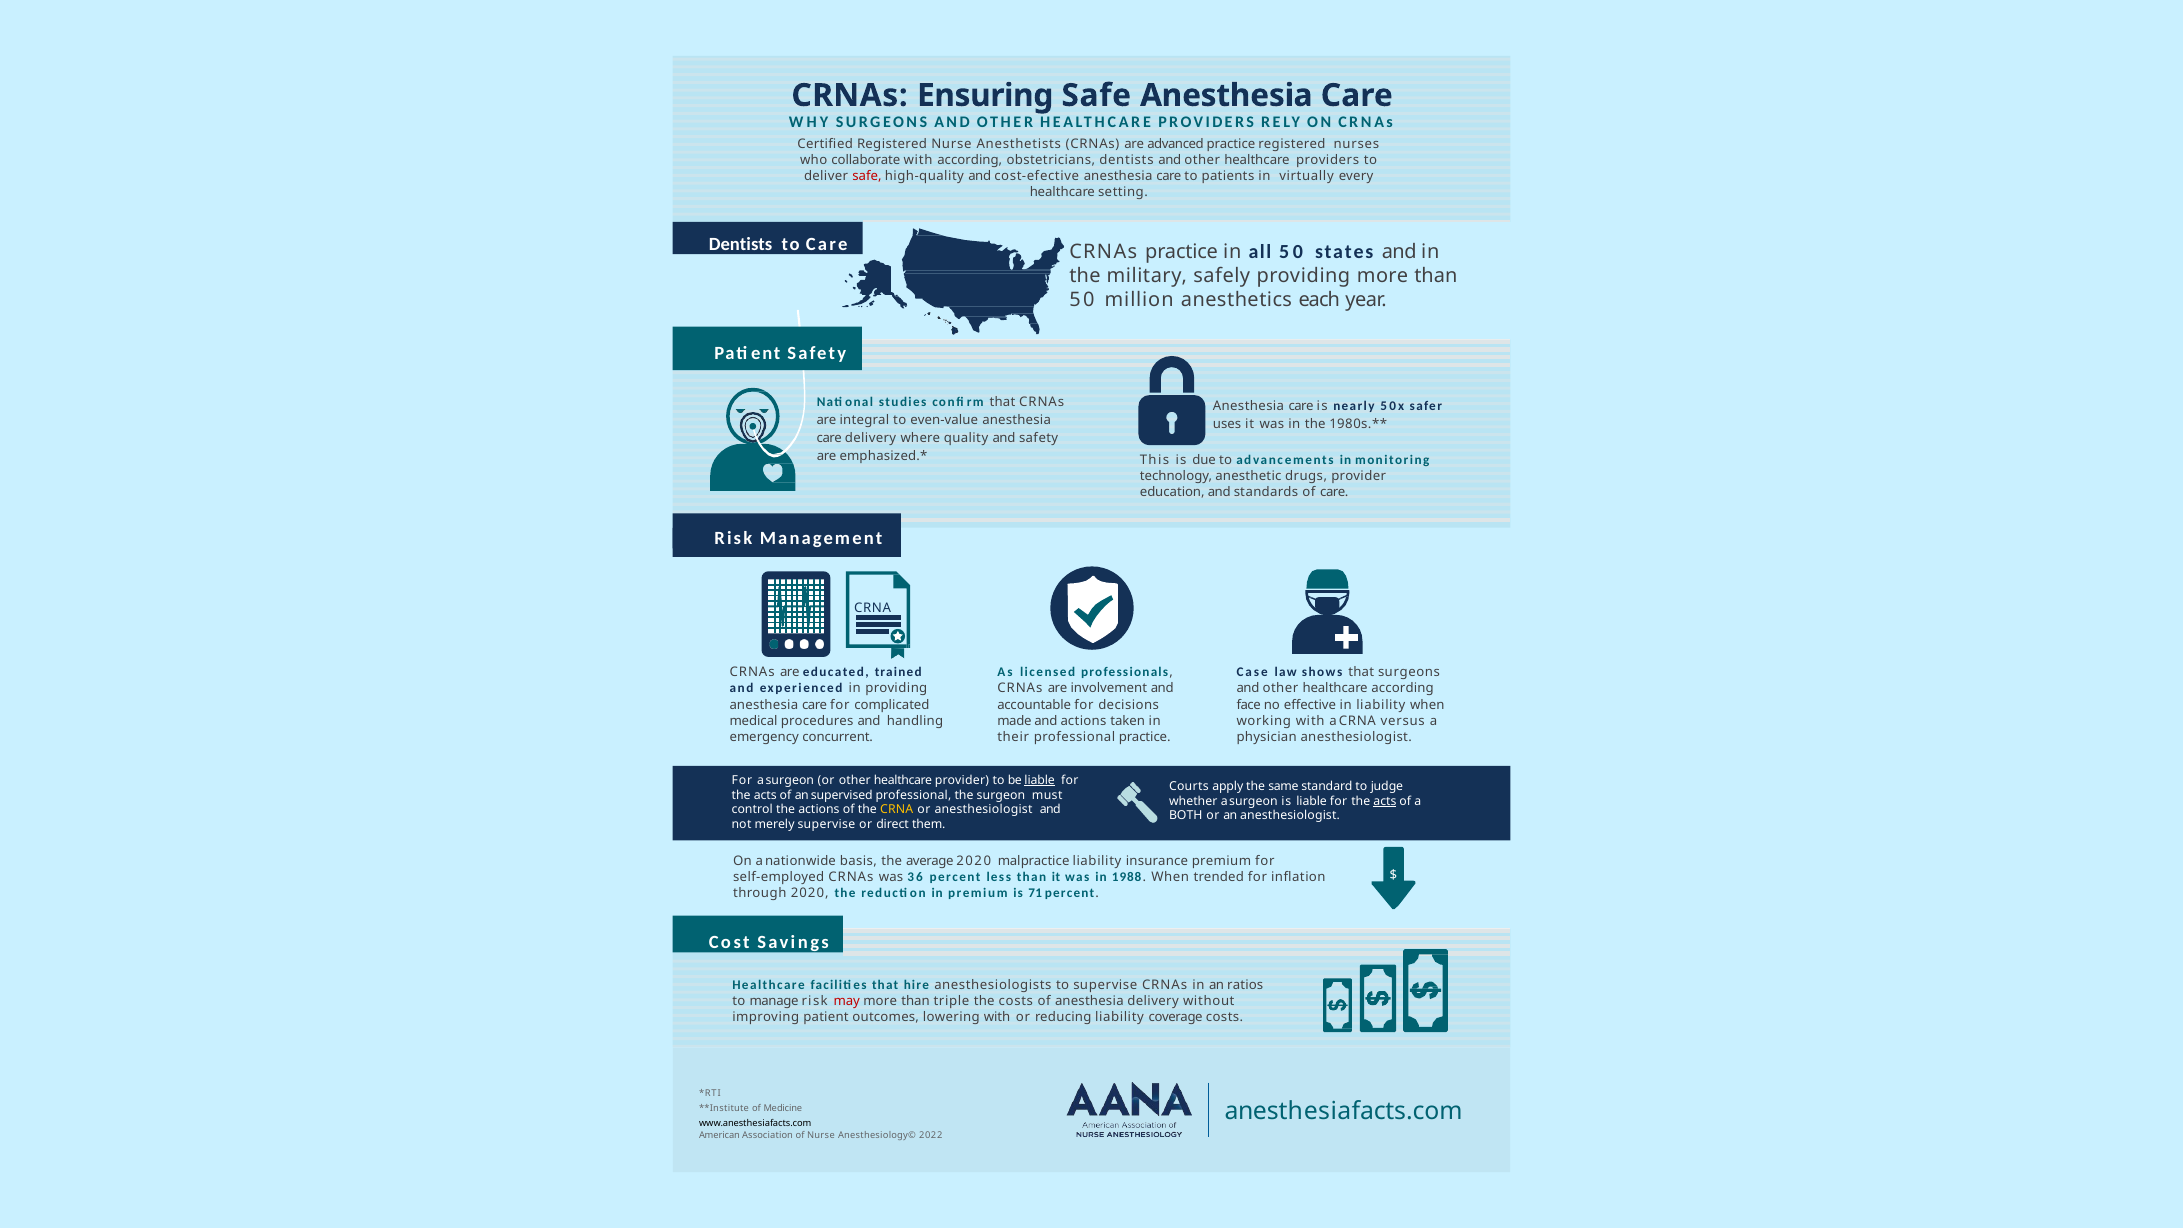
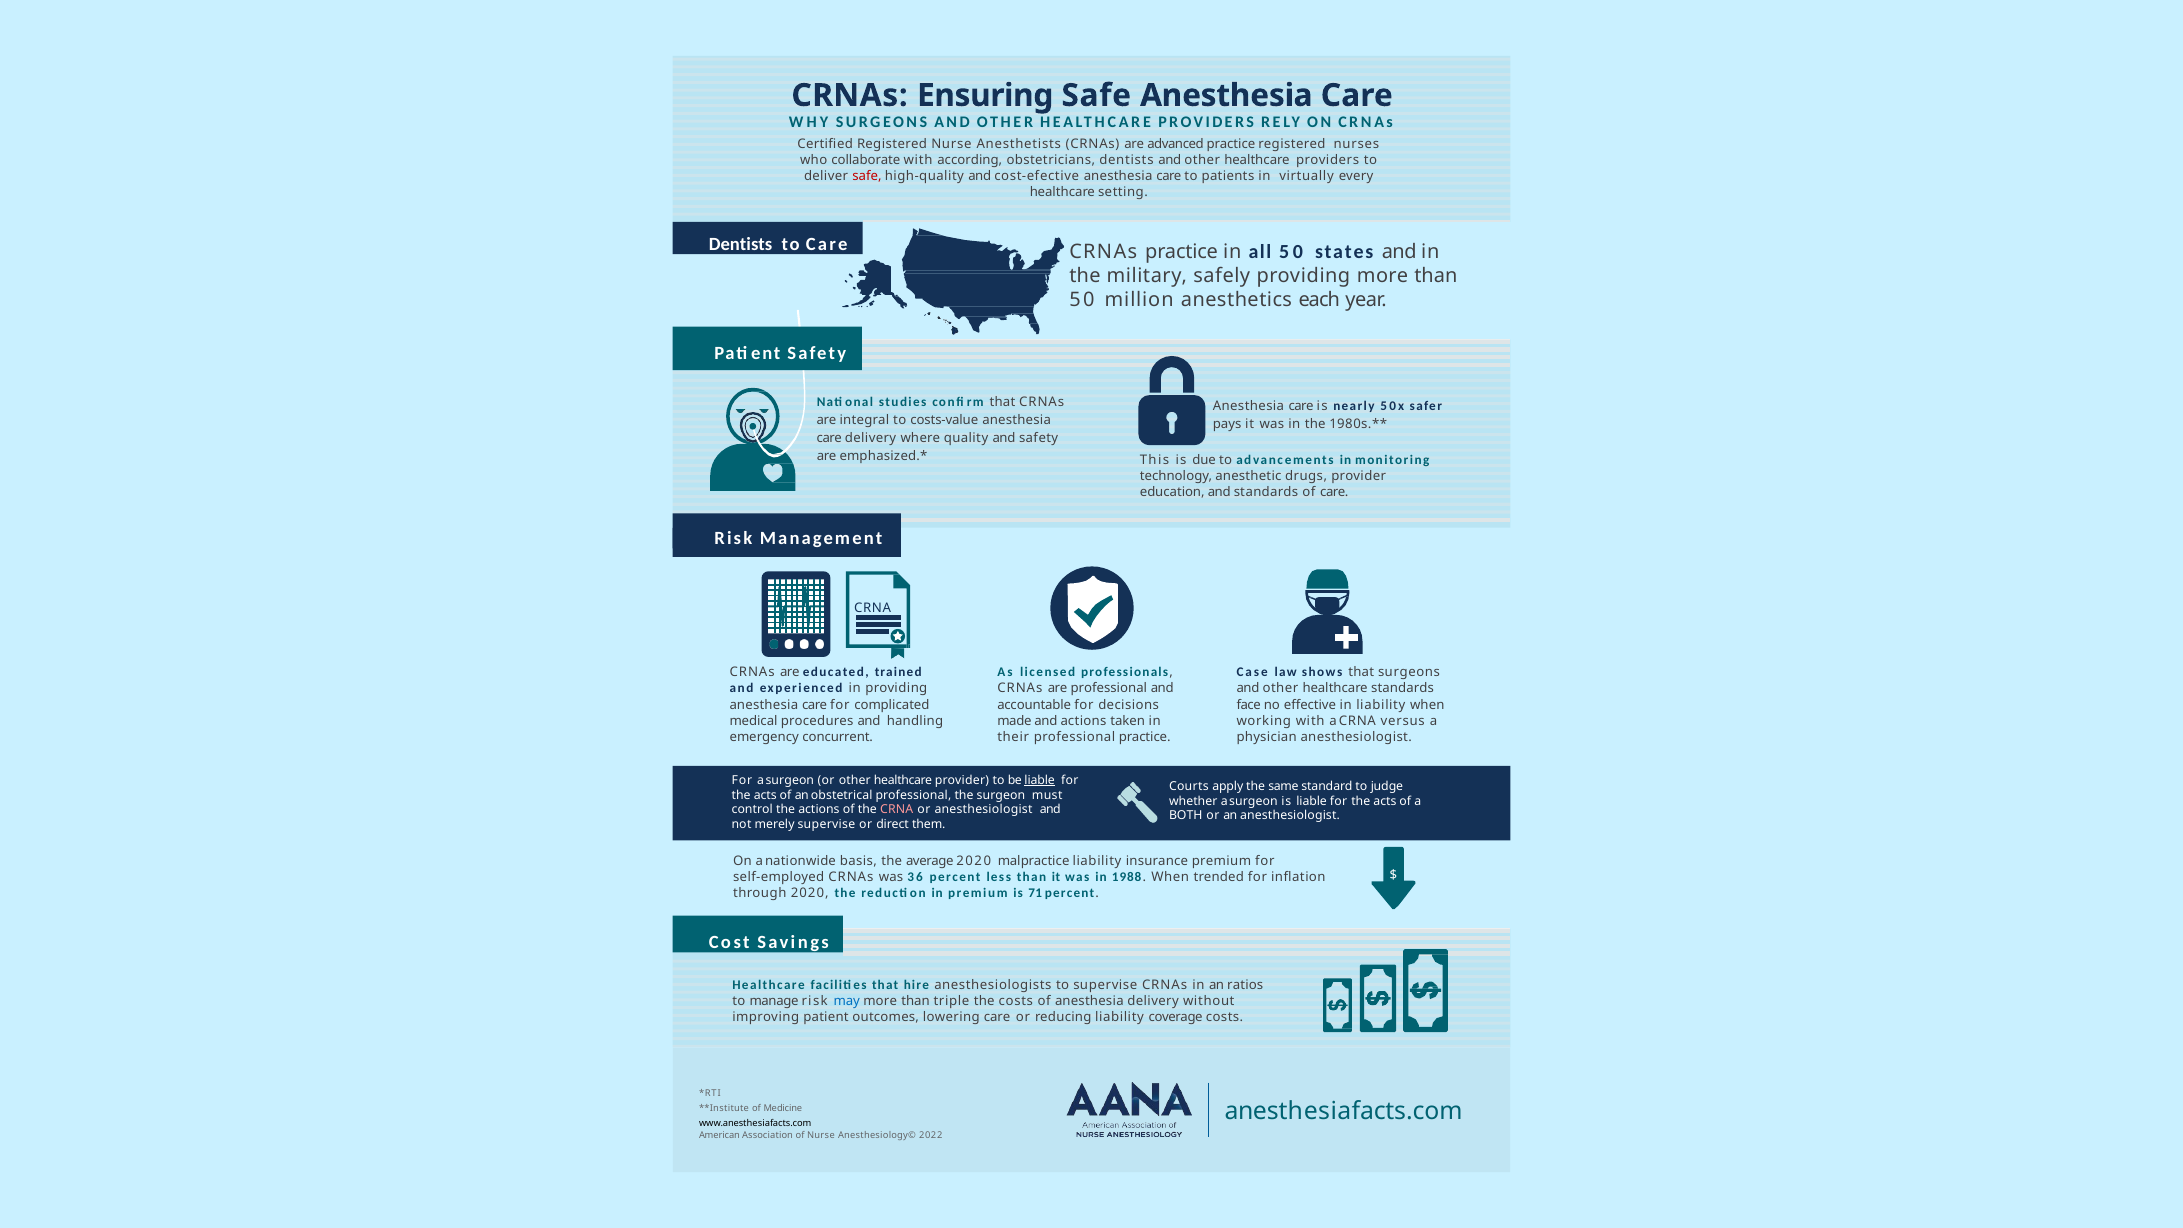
even-value: even-value -> costs-value
uses: uses -> pays
are involvement: involvement -> professional
healthcare according: according -> standards
supervised: supervised -> obstetrical
acts at (1385, 801) underline: present -> none
CRNA at (897, 810) colour: yellow -> pink
may colour: red -> blue
lowering with: with -> care
